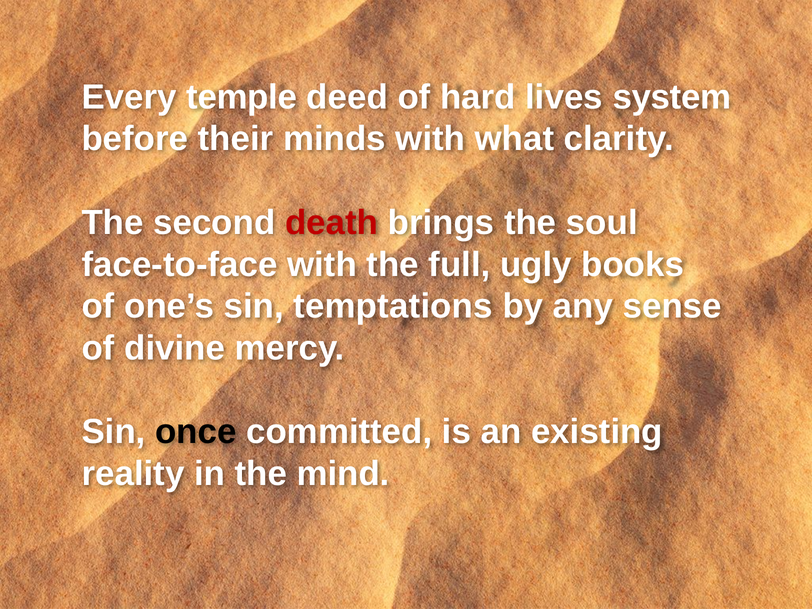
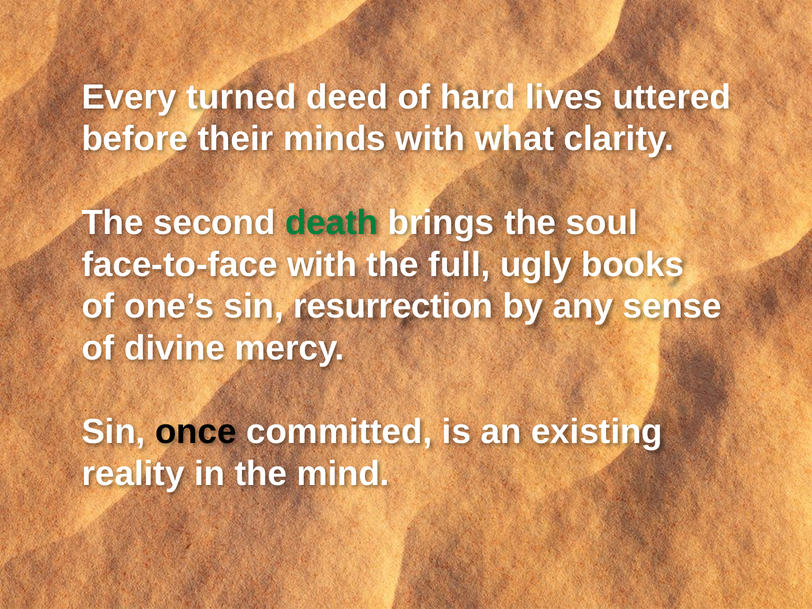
temple: temple -> turned
system: system -> uttered
death colour: red -> green
temptations: temptations -> resurrection
